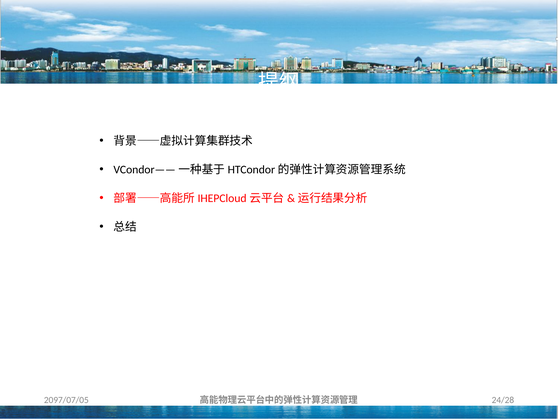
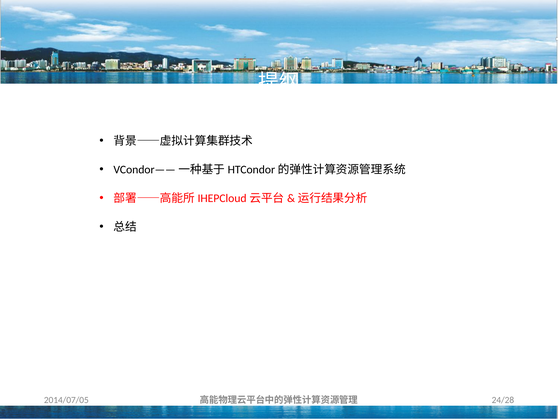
2097/07/05: 2097/07/05 -> 2014/07/05
